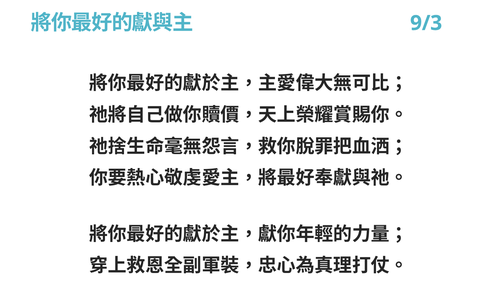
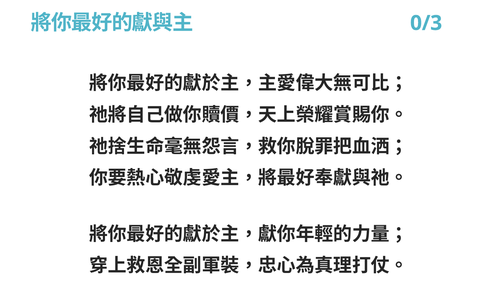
9/3: 9/3 -> 0/3
